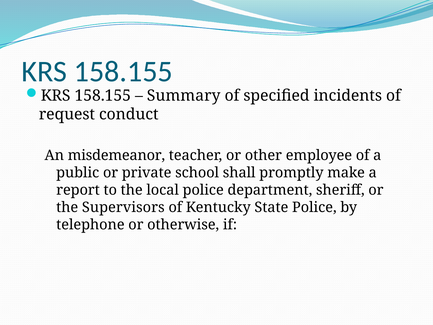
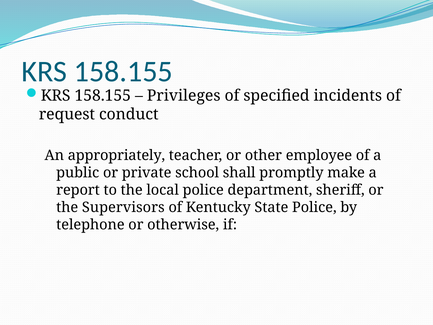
Summary: Summary -> Privileges
misdemeanor: misdemeanor -> appropriately
